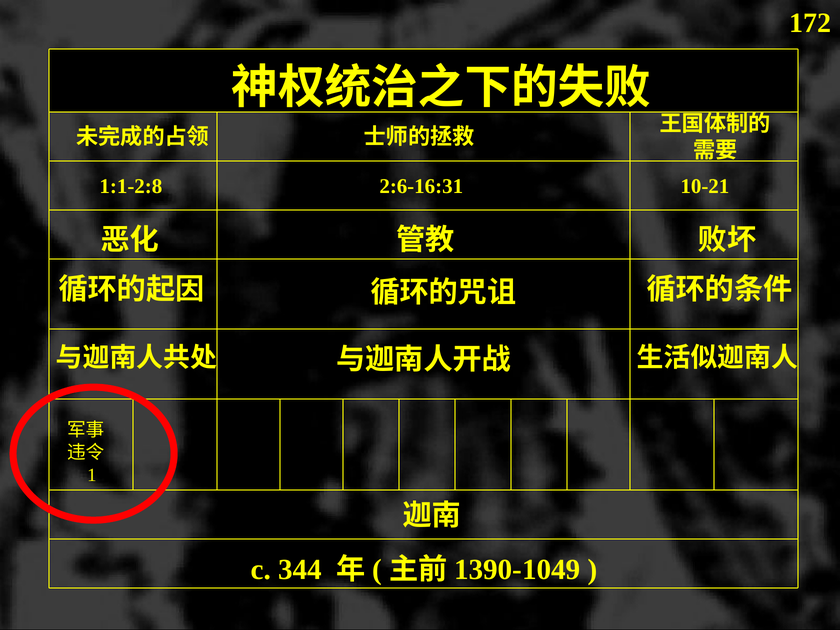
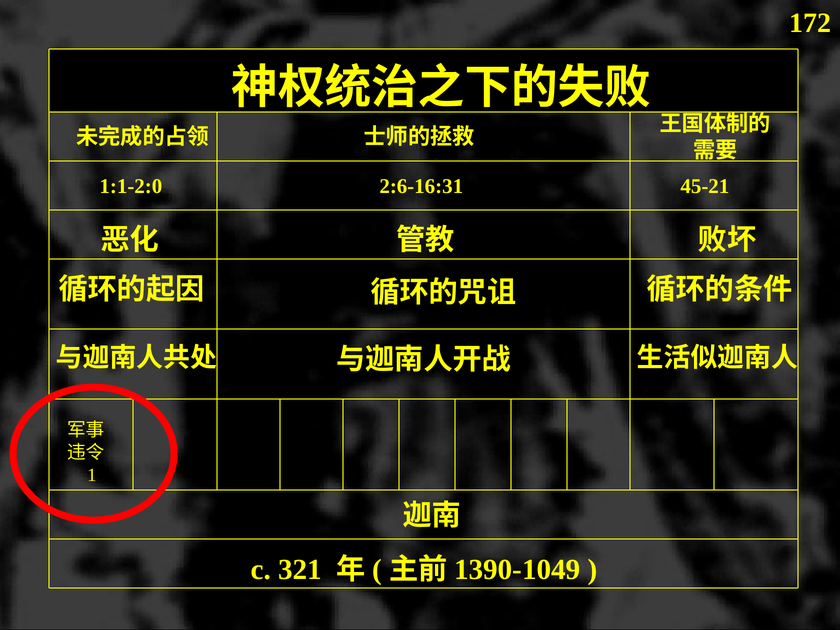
1:1-2:8: 1:1-2:8 -> 1:1-2:0
10-21: 10-21 -> 45-21
344: 344 -> 321
